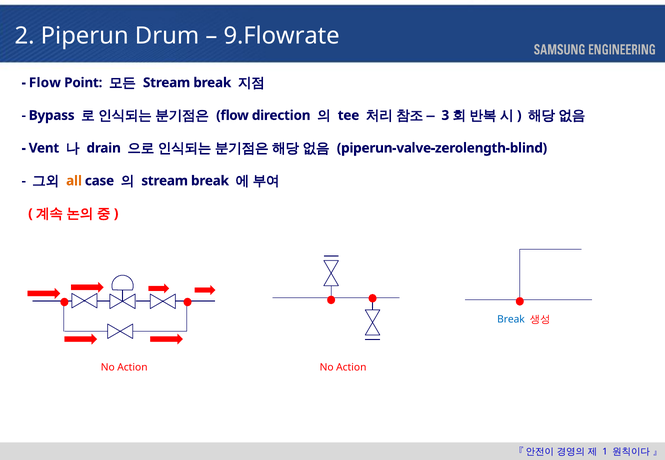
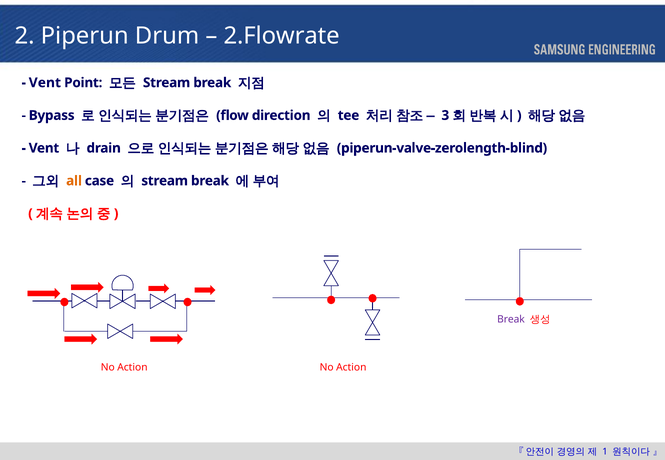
9.Flowrate: 9.Flowrate -> 2.Flowrate
Flow at (45, 83): Flow -> Vent
Break at (511, 319) colour: blue -> purple
